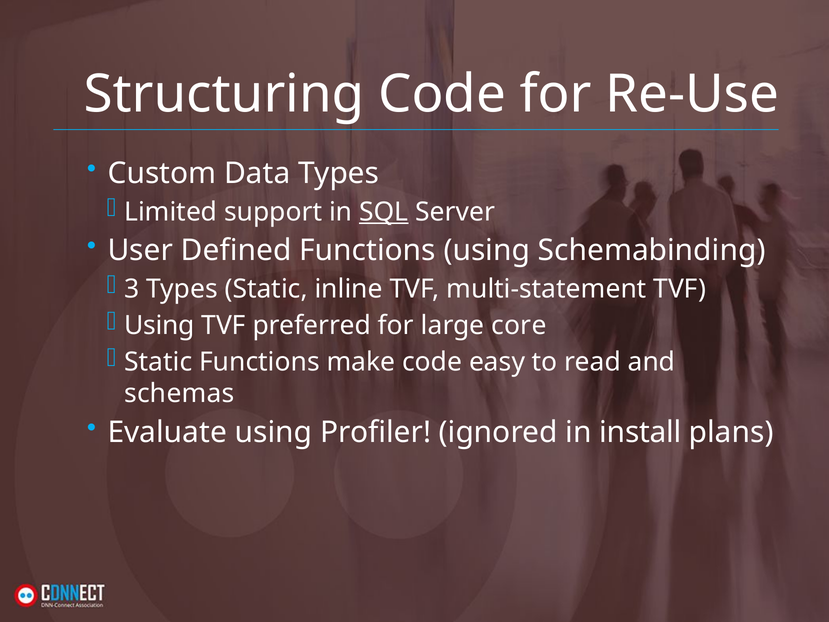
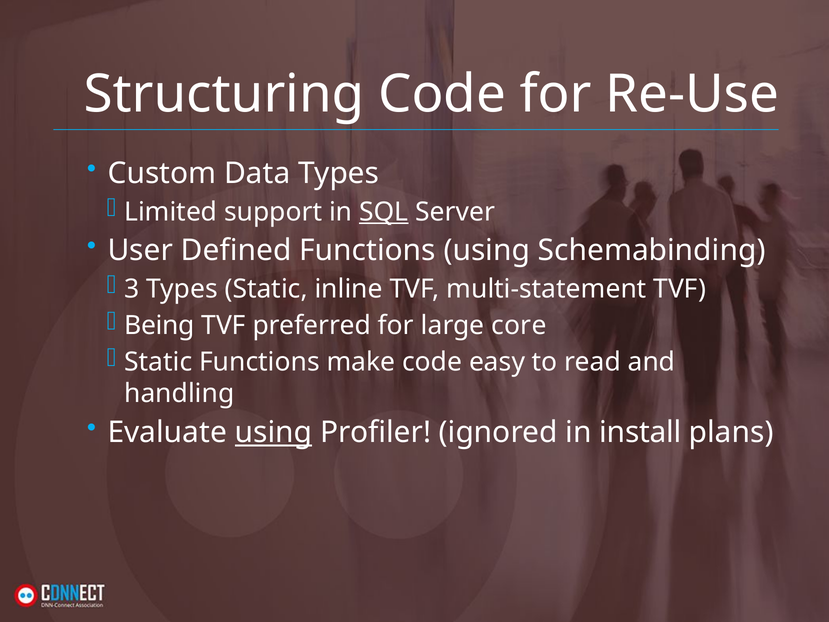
Using at (159, 325): Using -> Being
schemas: schemas -> handling
using at (274, 432) underline: none -> present
